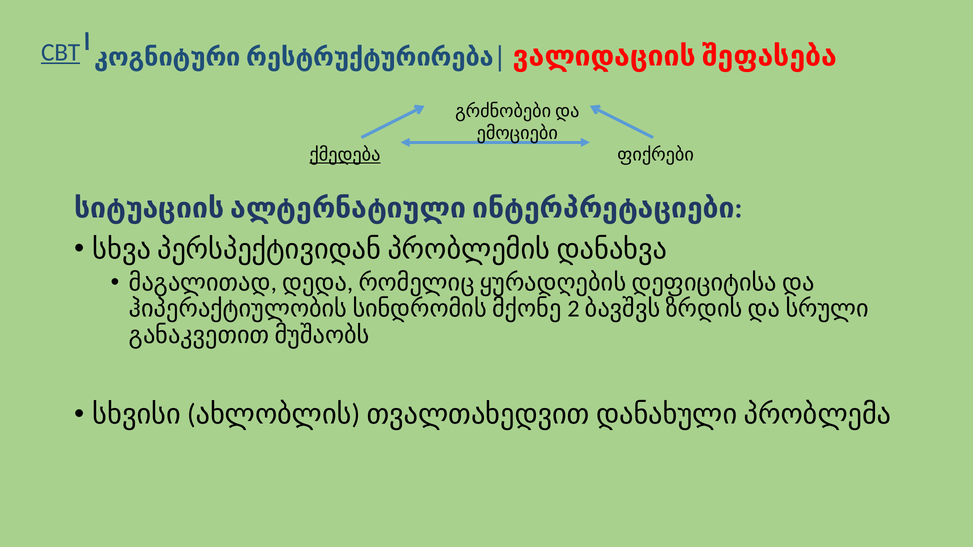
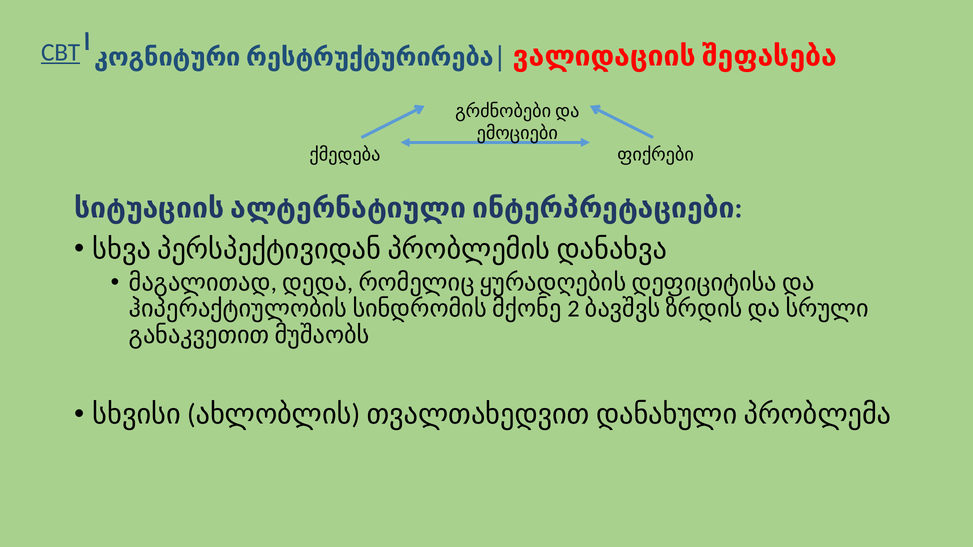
ქმედება underline: present -> none
